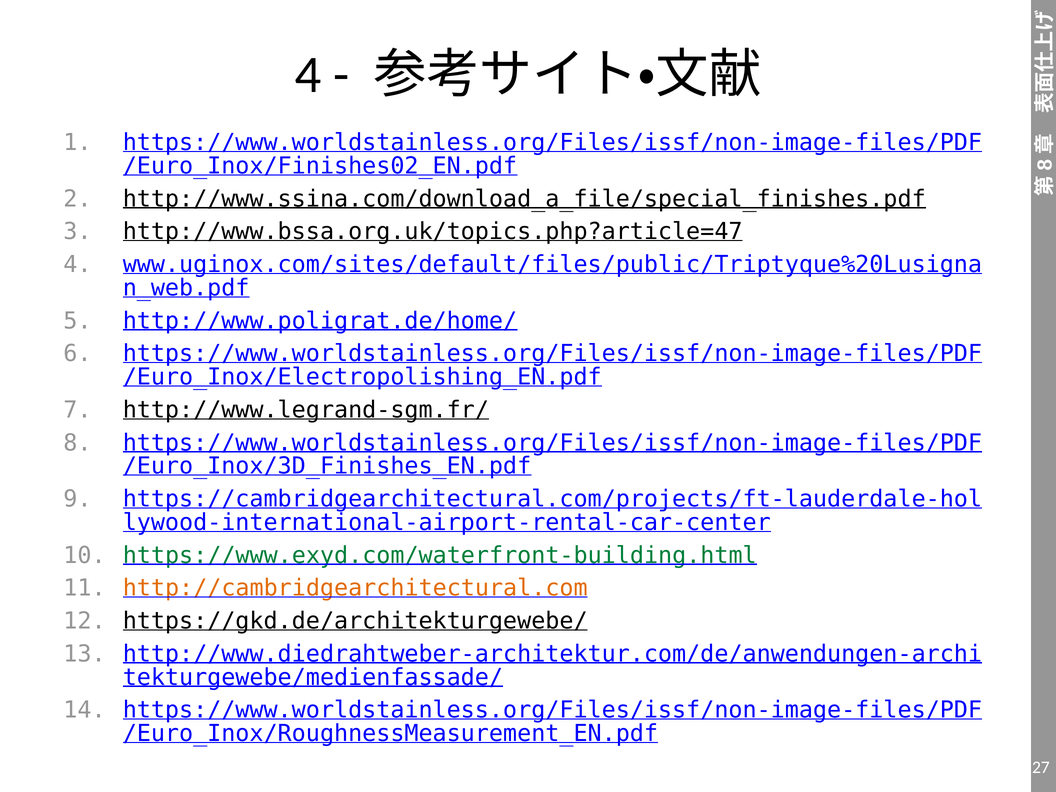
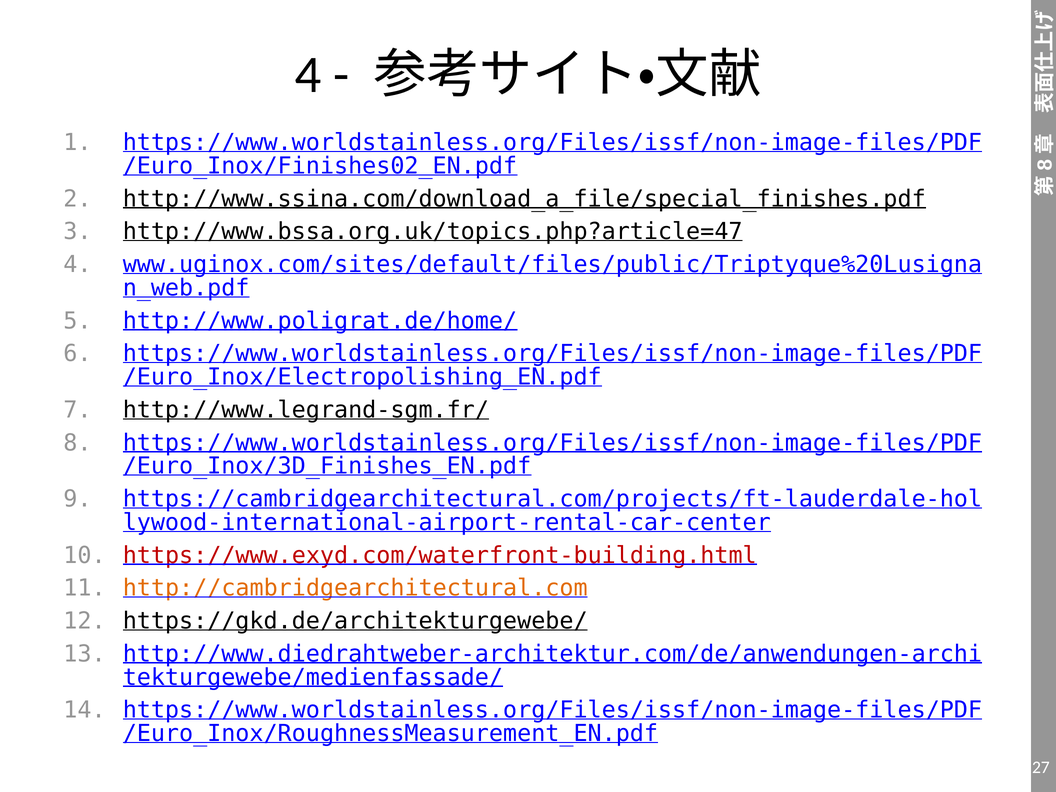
https://www.exyd.com/waterfront-building.html colour: green -> red
